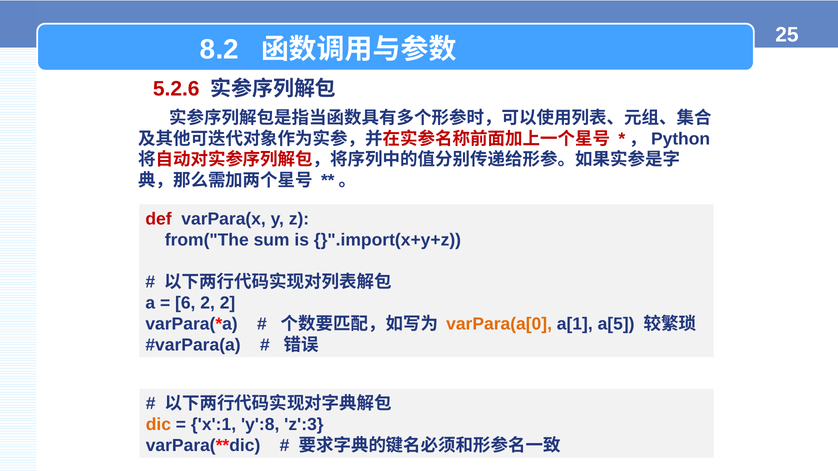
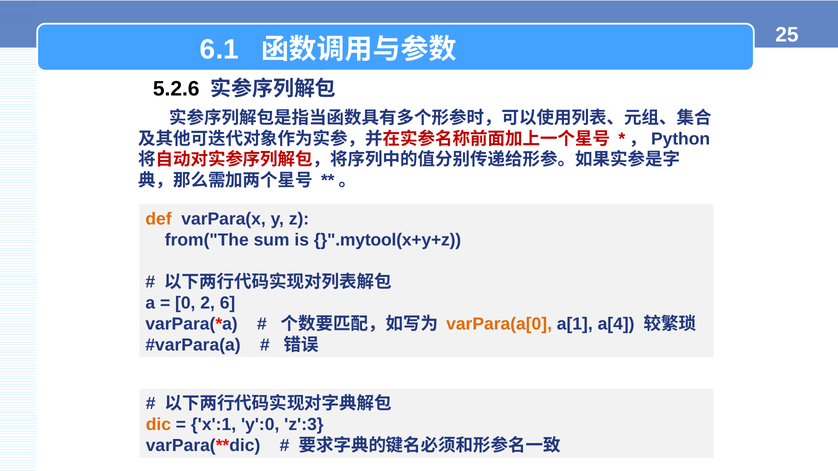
8.2: 8.2 -> 6.1
5.2.6 colour: red -> black
def colour: red -> orange
}".import(x+y+z: }".import(x+y+z -> }".mytool(x+y+z
6: 6 -> 0
2 2: 2 -> 6
a[5: a[5 -> a[4
y':8: y':8 -> y':0
